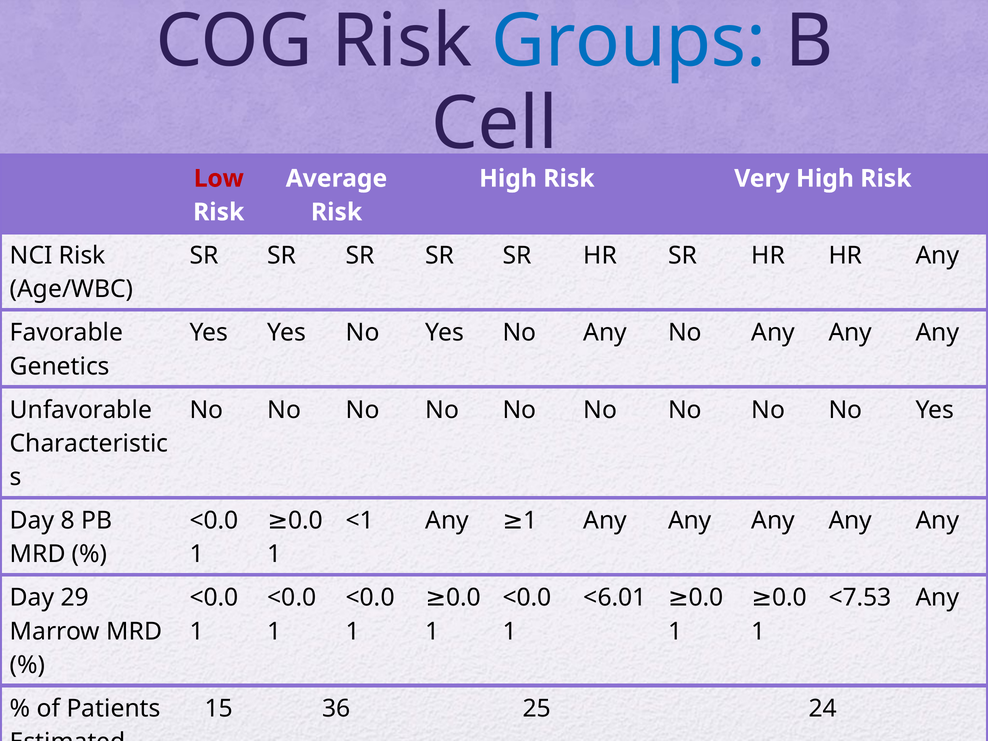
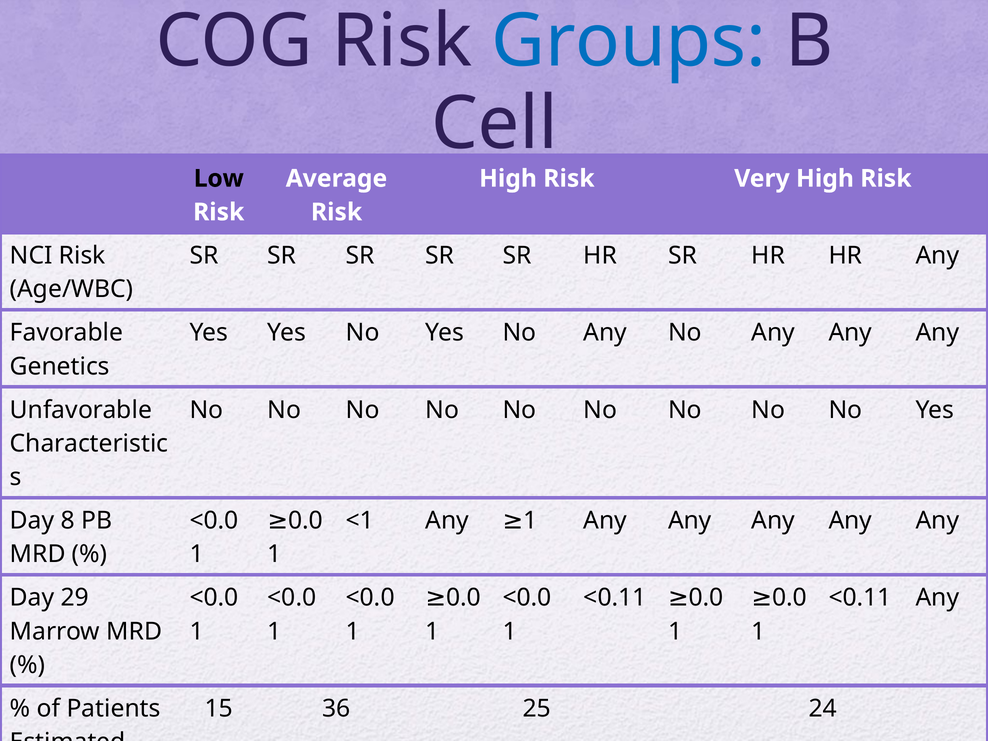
Low colour: red -> black
<6.01 at (615, 598): <6.01 -> <0.11
<7.53 at (860, 598): <7.53 -> <0.11
